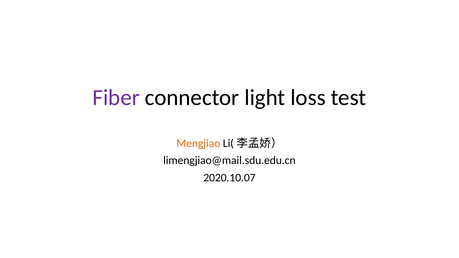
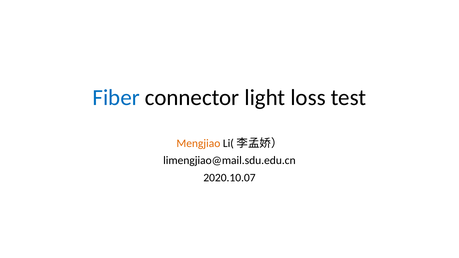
Fiber colour: purple -> blue
